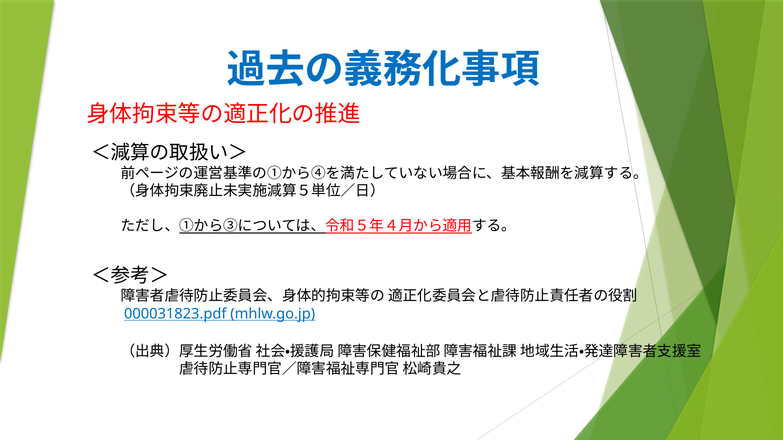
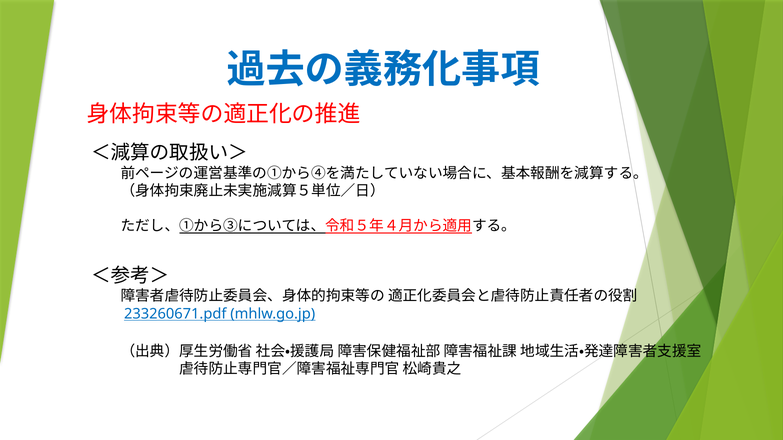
000031823.pdf: 000031823.pdf -> 233260671.pdf
